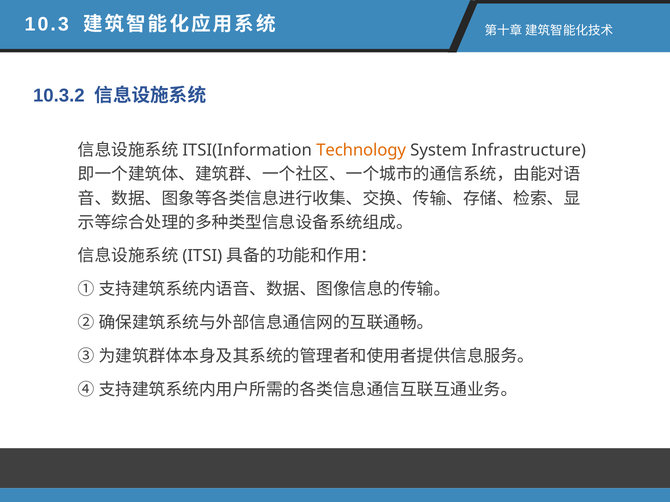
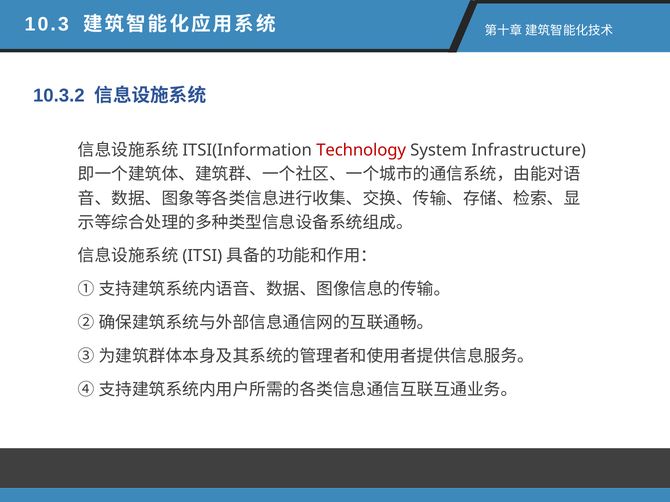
Technology colour: orange -> red
